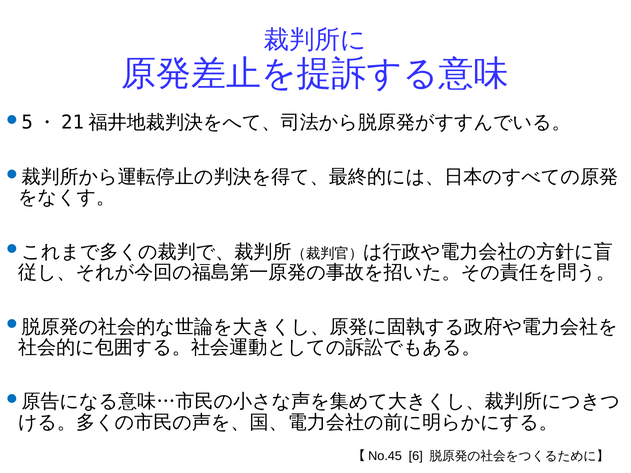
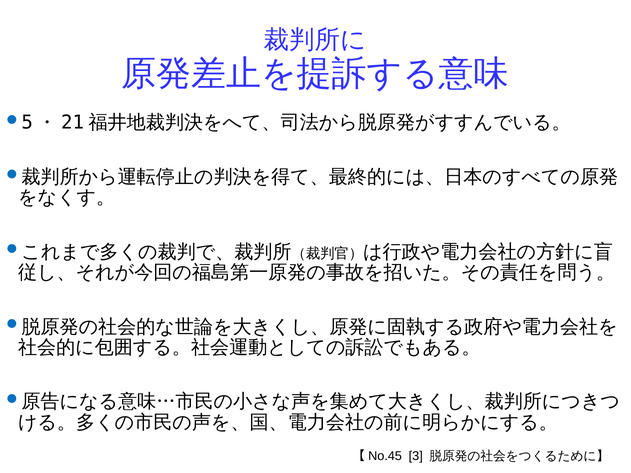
6: 6 -> 3
